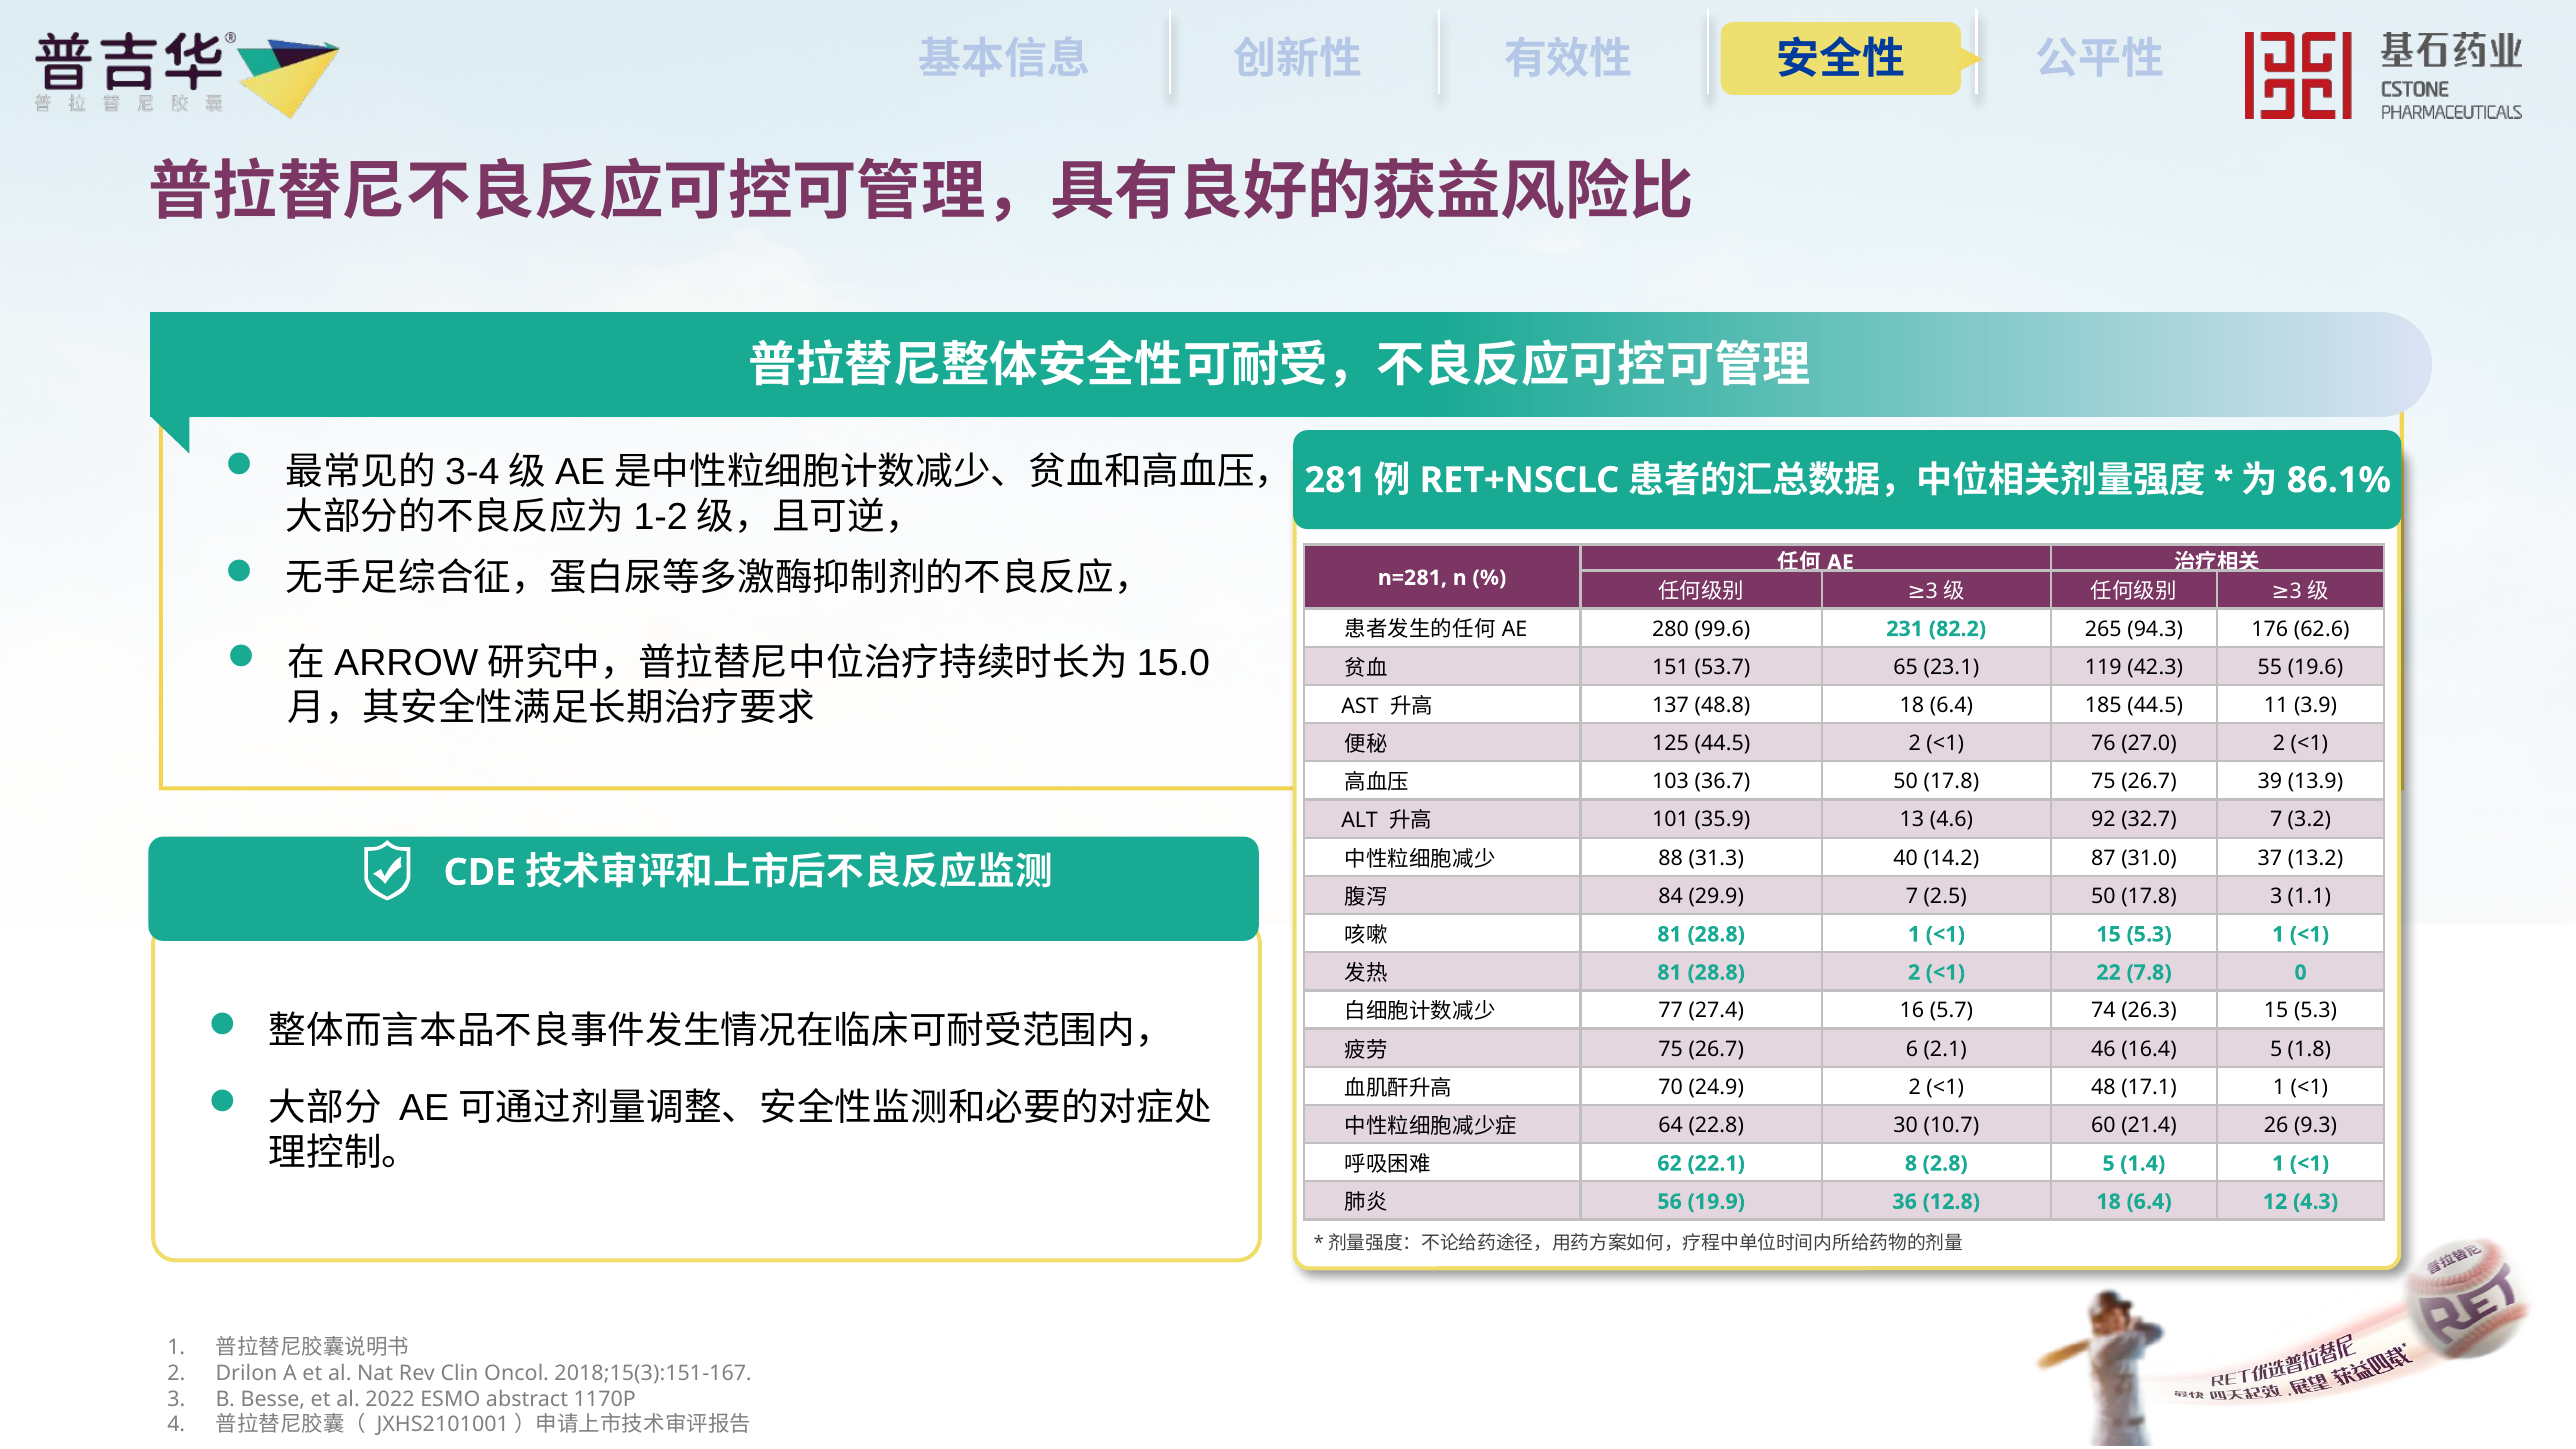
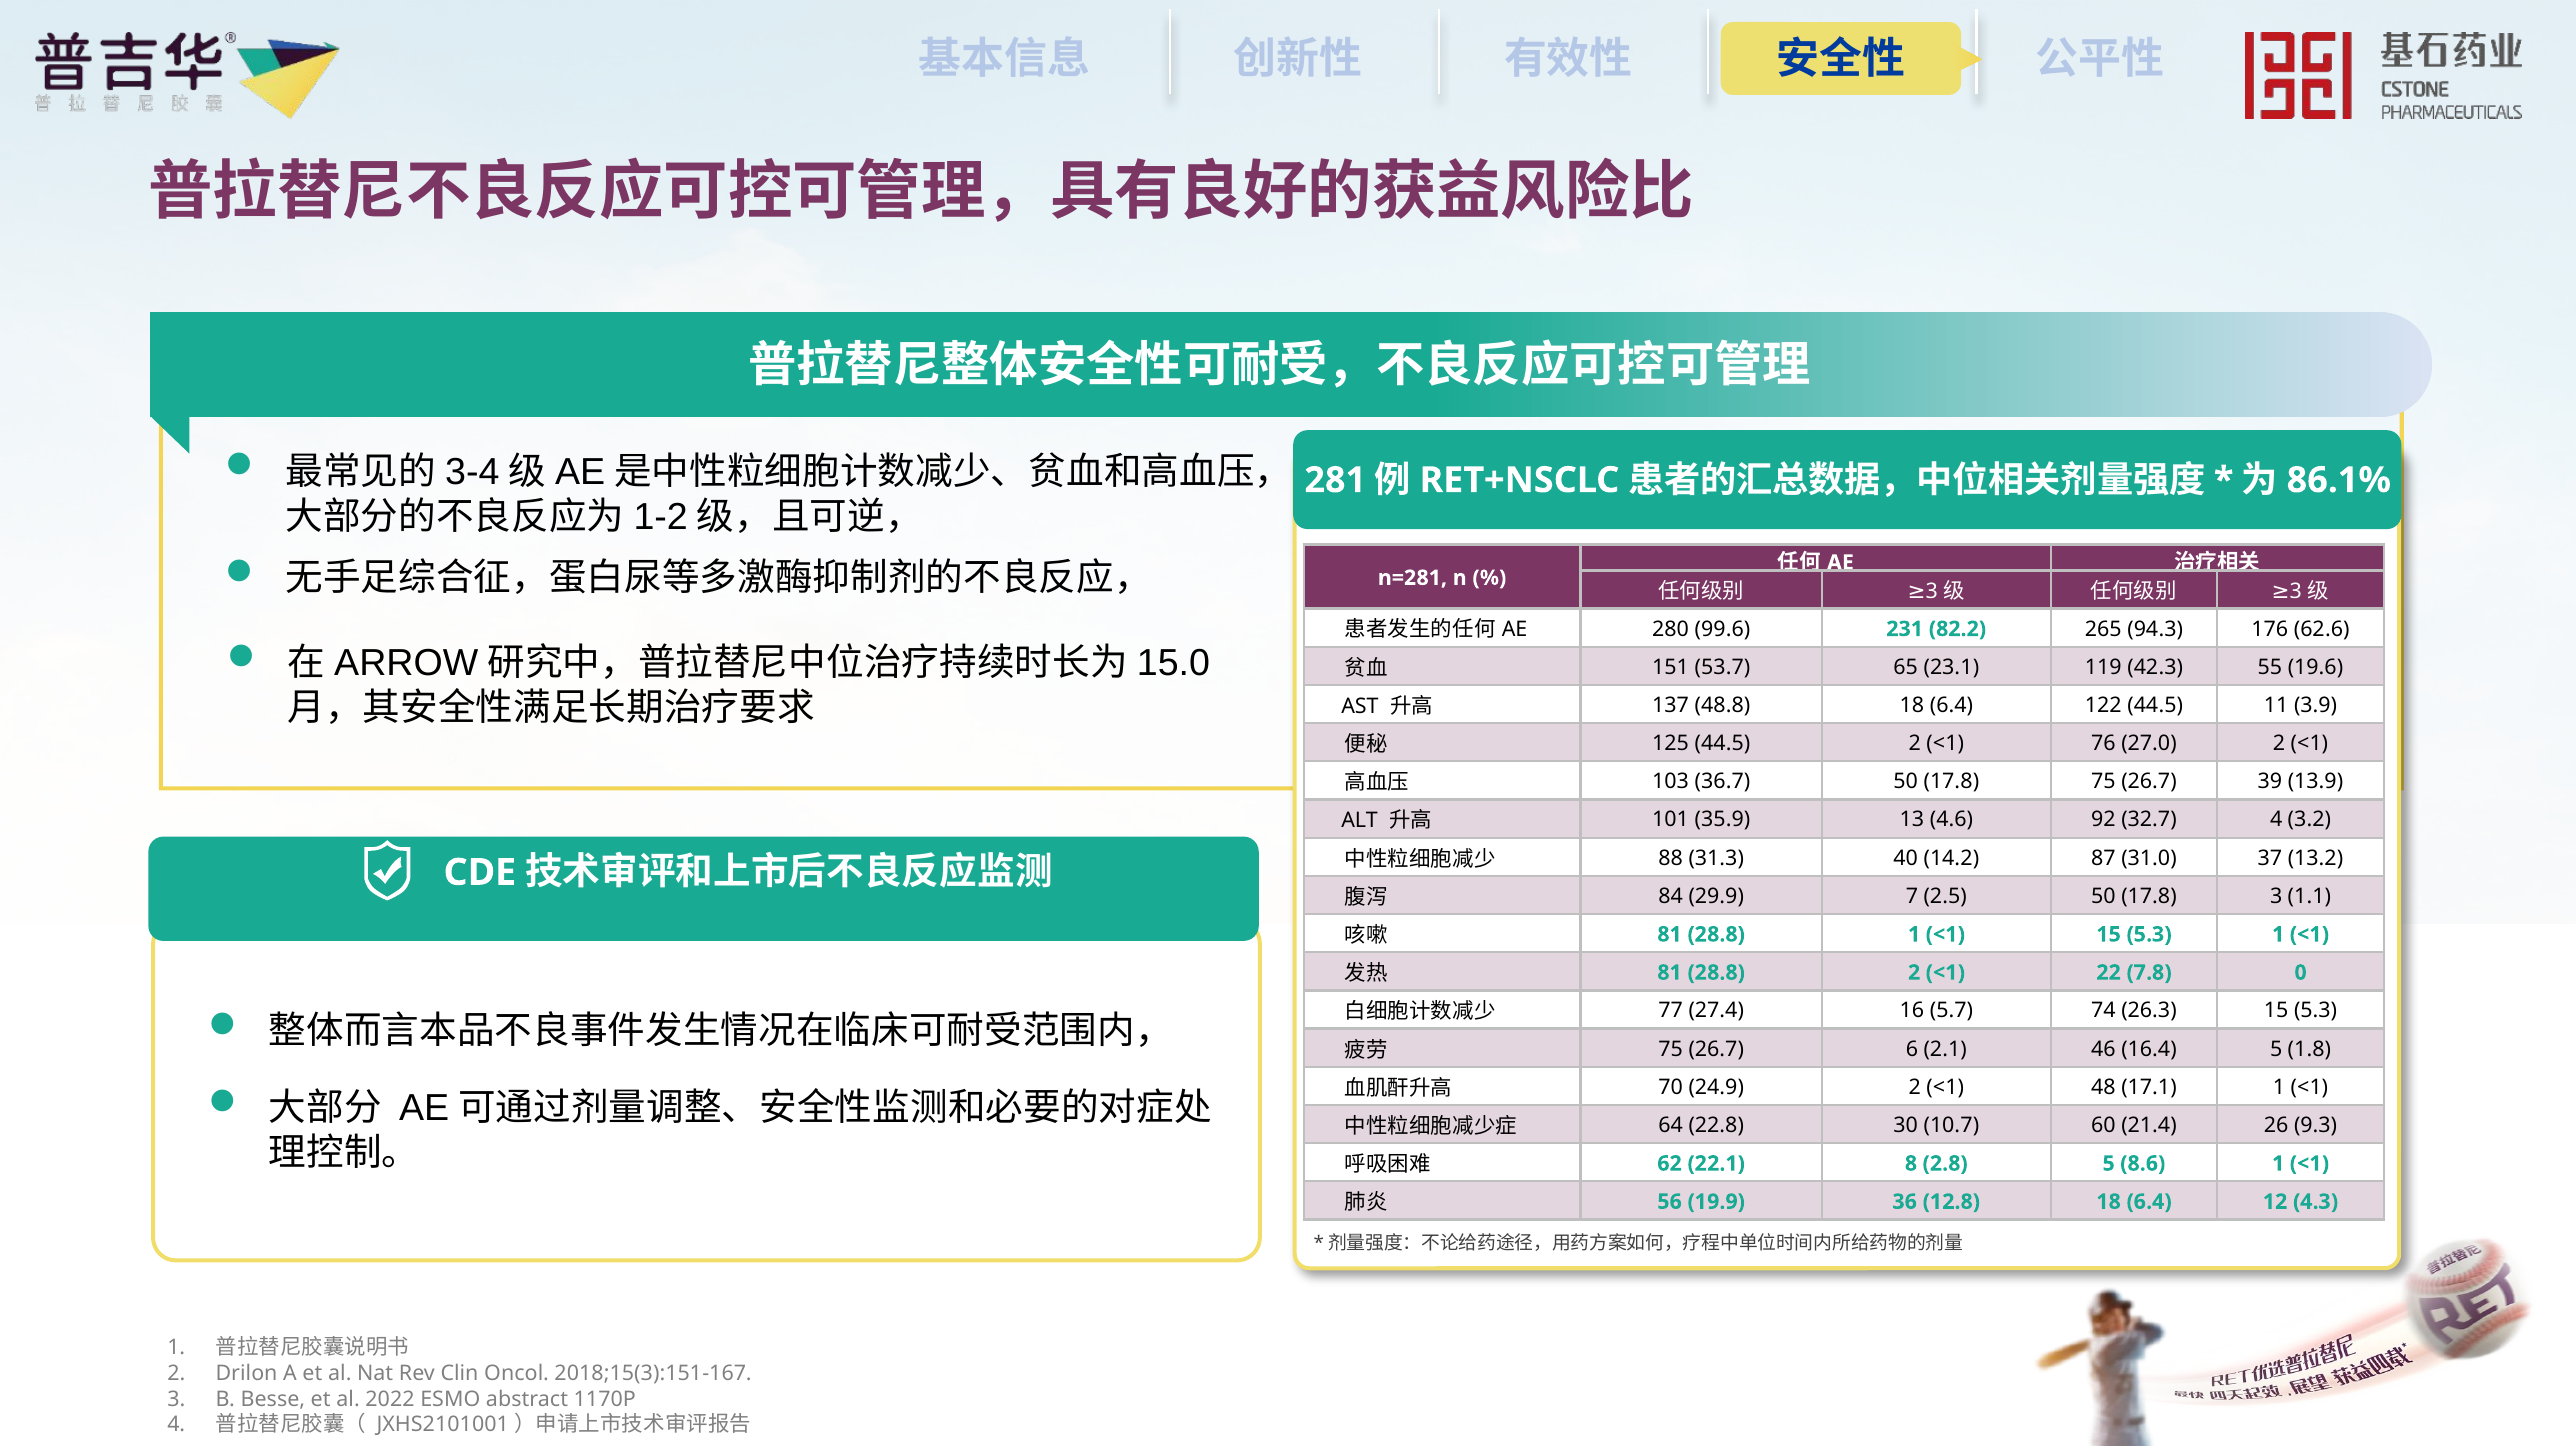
185: 185 -> 122
32.7 7: 7 -> 4
1.4: 1.4 -> 8.6
